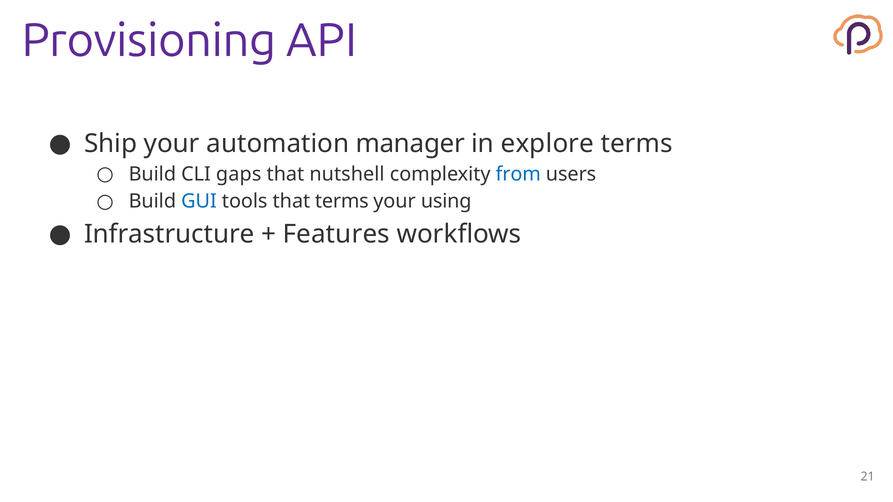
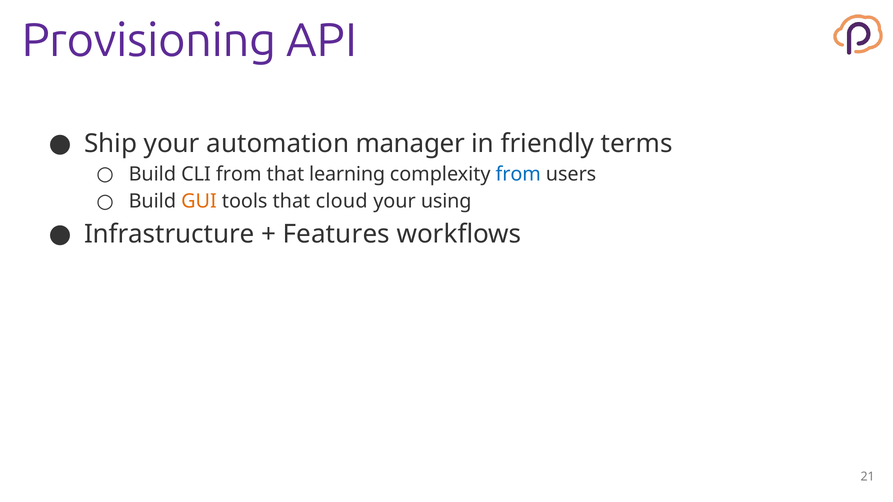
explore: explore -> friendly
CLI gaps: gaps -> from
nutshell: nutshell -> learning
GUI colour: blue -> orange
that terms: terms -> cloud
